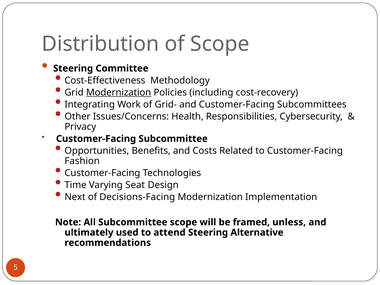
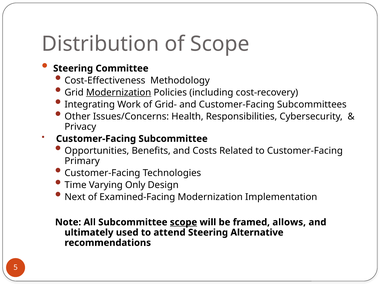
Fashion: Fashion -> Primary
Seat: Seat -> Only
Decisions-Facing: Decisions-Facing -> Examined-Facing
scope at (184, 222) underline: none -> present
unless: unless -> allows
